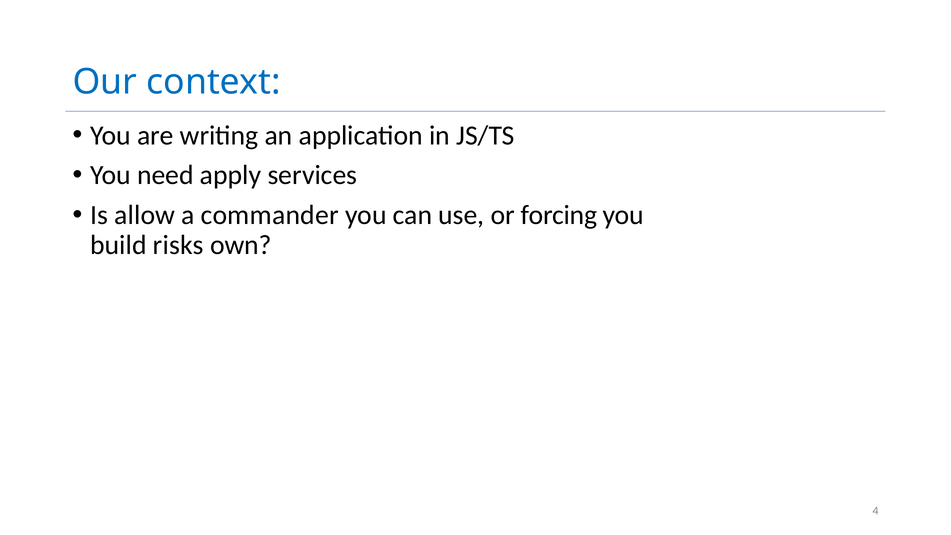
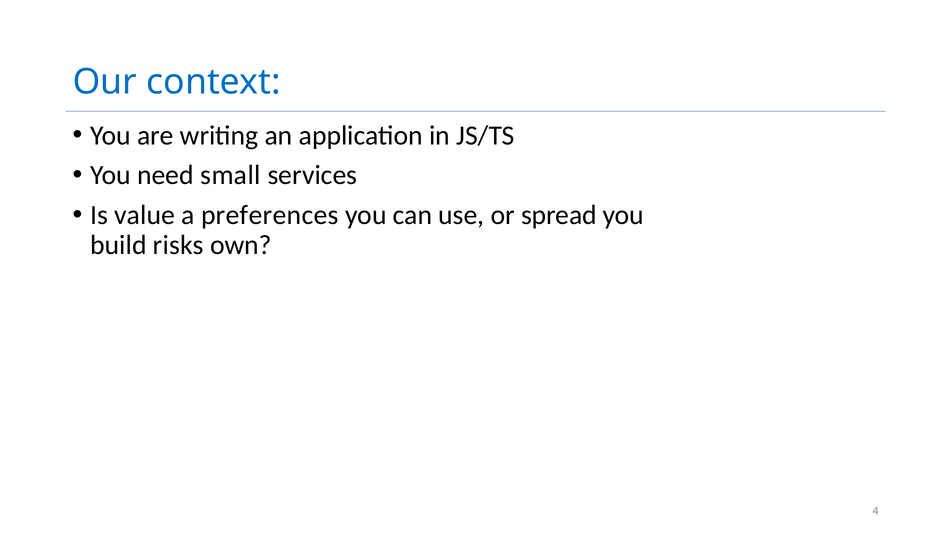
apply: apply -> small
allow: allow -> value
commander: commander -> preferences
forcing: forcing -> spread
